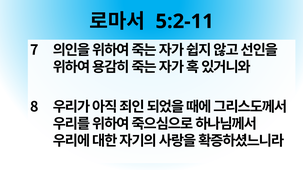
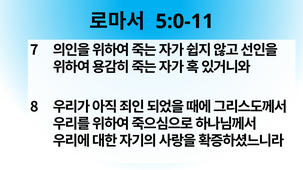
5:2-11: 5:2-11 -> 5:0-11
